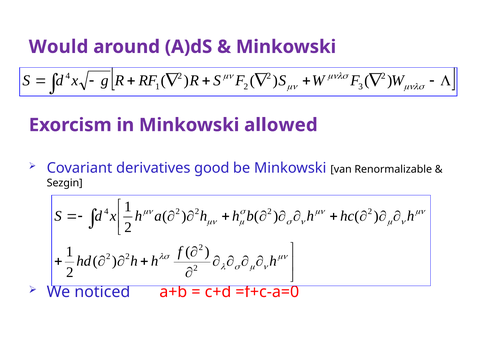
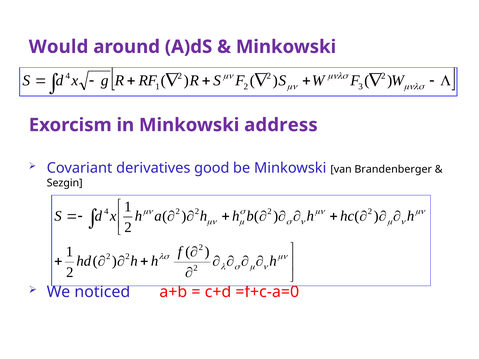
allowed: allowed -> address
Renormalizable: Renormalizable -> Brandenberger
